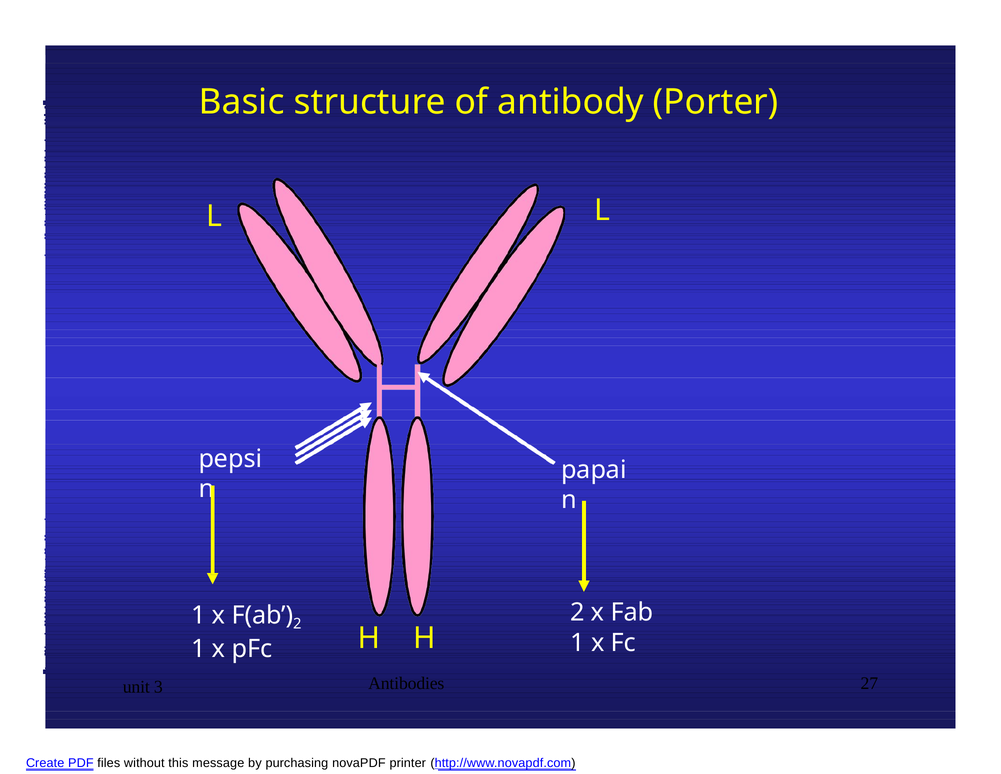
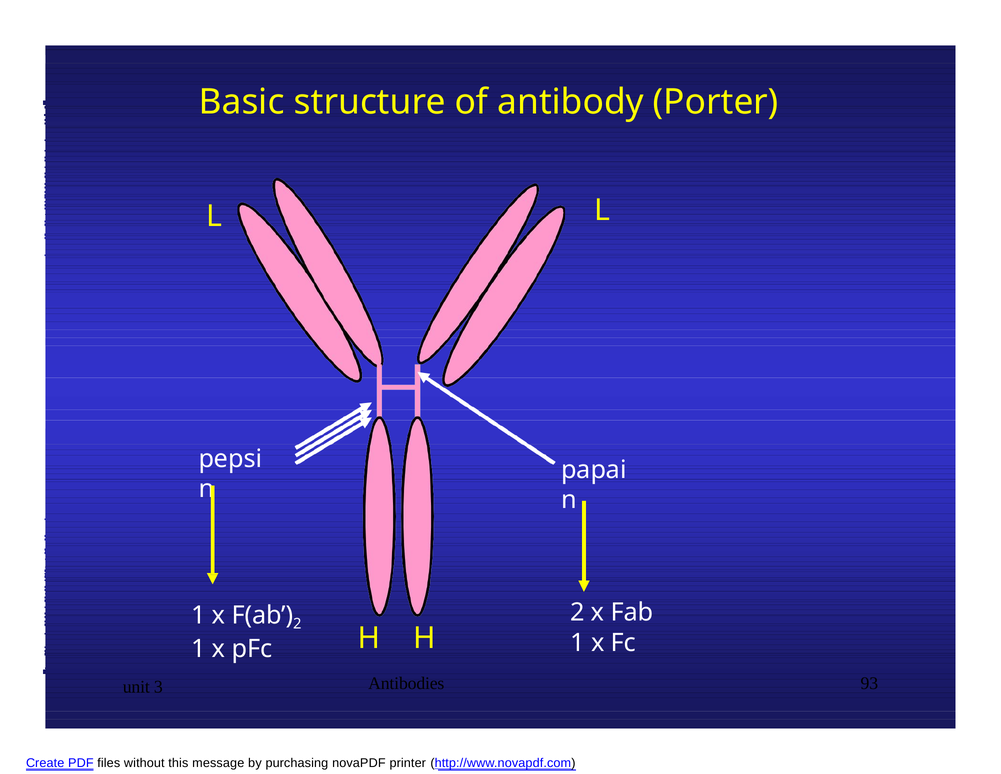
27: 27 -> 93
